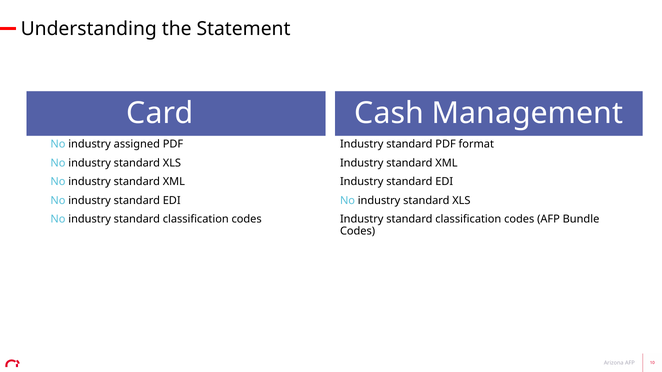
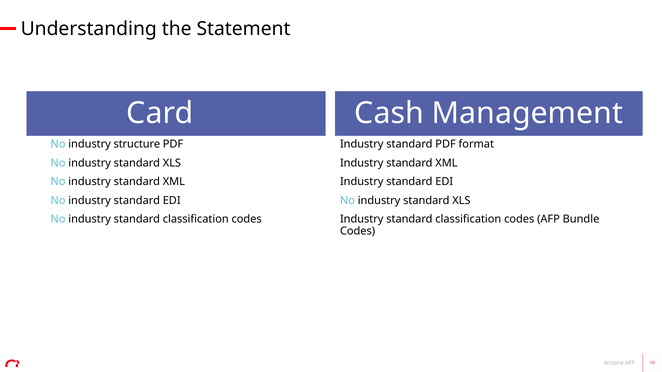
assigned: assigned -> structure
